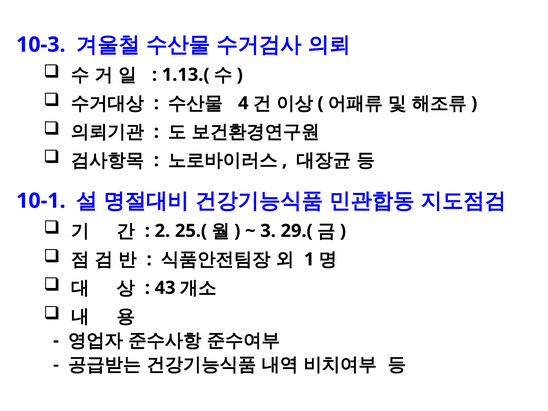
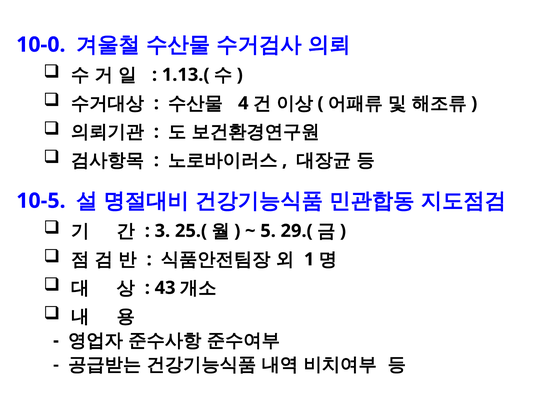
10-3: 10-3 -> 10-0
10-1: 10-1 -> 10-5
2: 2 -> 3
3: 3 -> 5
